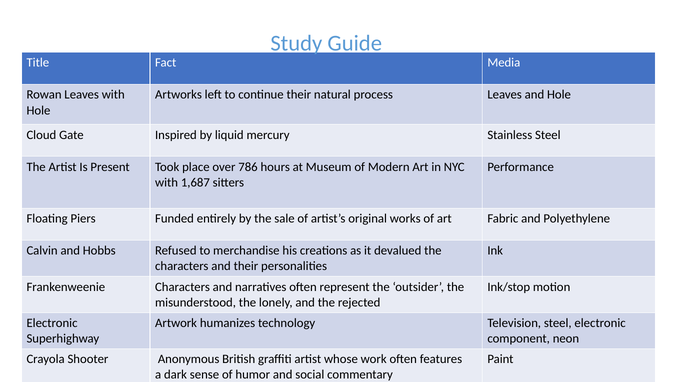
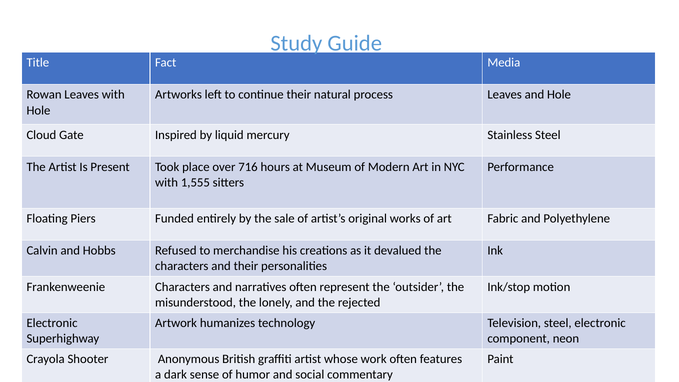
786: 786 -> 716
1,687: 1,687 -> 1,555
